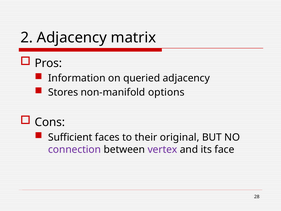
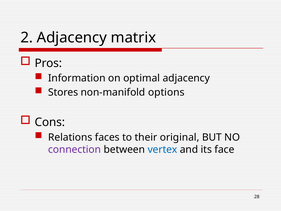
queried: queried -> optimal
Sufficient: Sufficient -> Relations
vertex colour: purple -> blue
